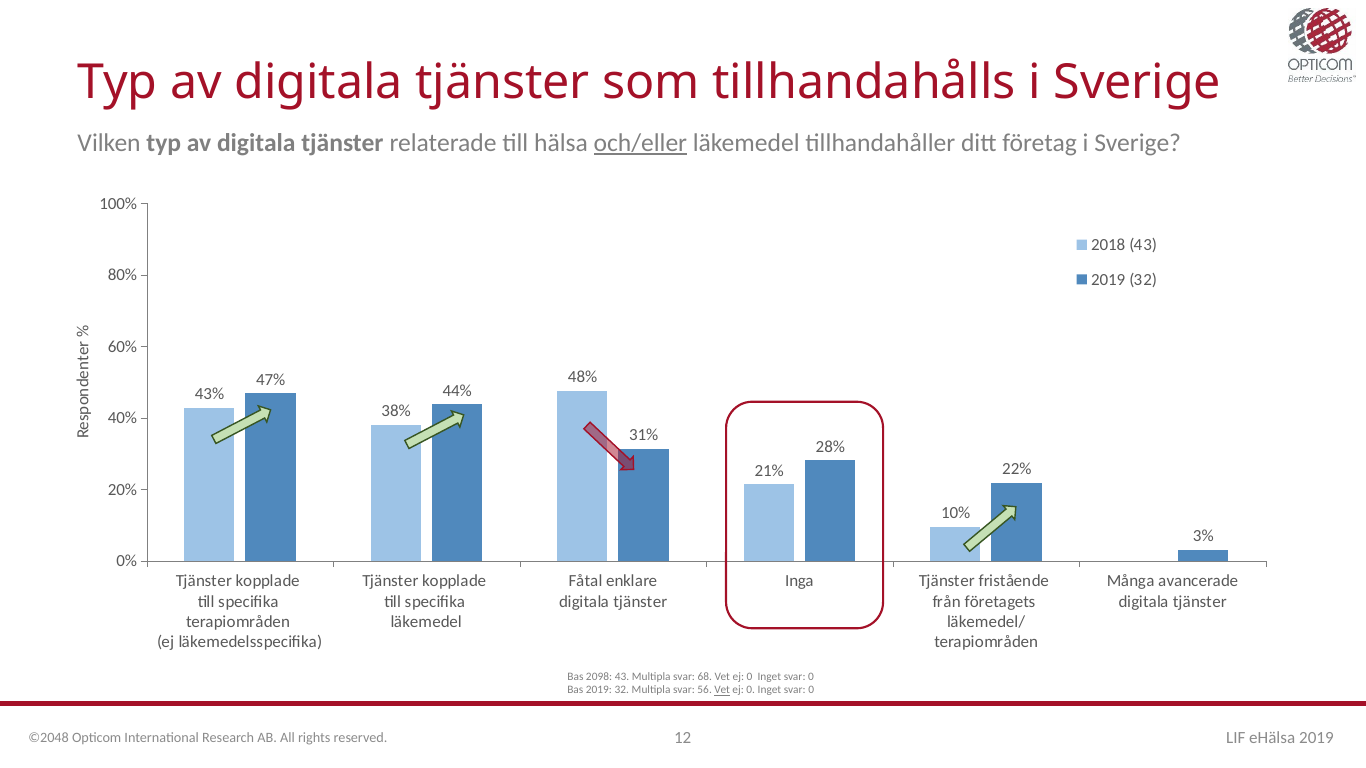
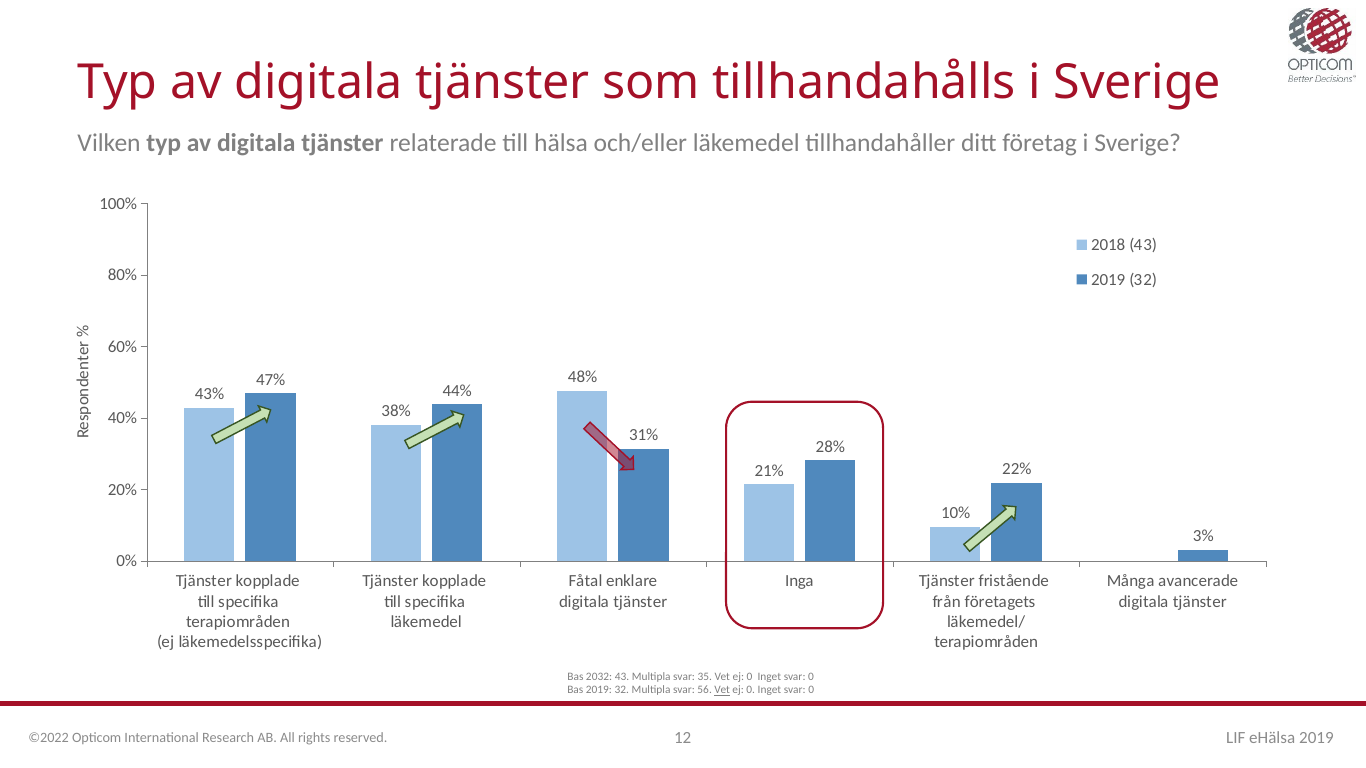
och/eller underline: present -> none
2098: 2098 -> 2032
68: 68 -> 35
©2048: ©2048 -> ©2022
